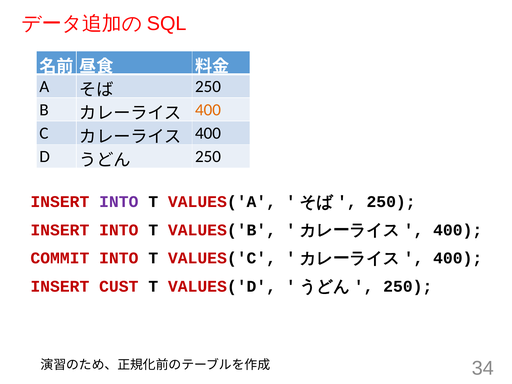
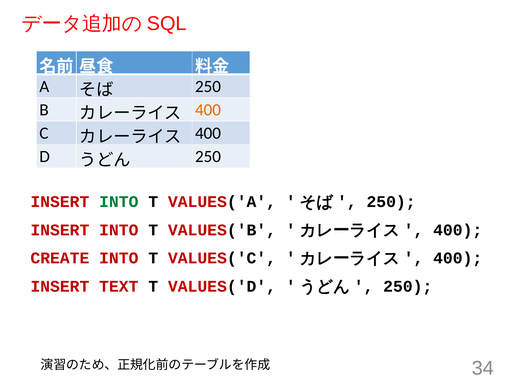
INTO at (119, 202) colour: purple -> green
COMMIT: COMMIT -> CREATE
CUST: CUST -> TEXT
